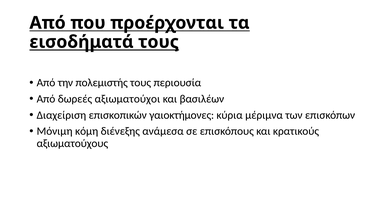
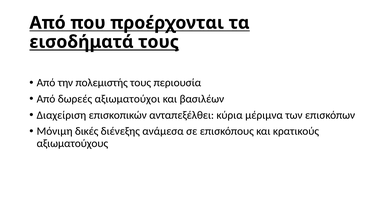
γαιοκτήμονες: γαιοκτήμονες -> ανταπεξέλθει
κόμη: κόμη -> δικές
